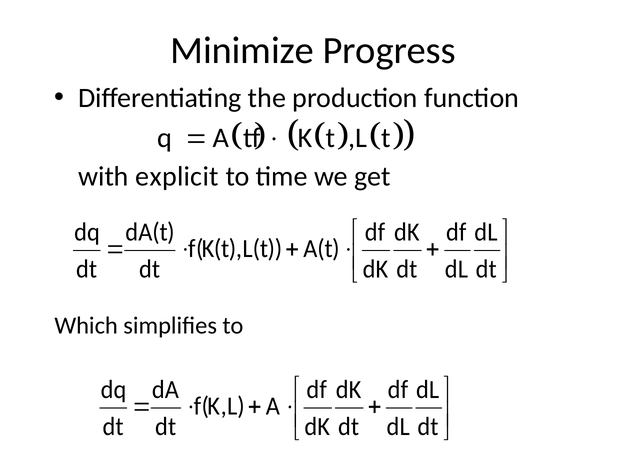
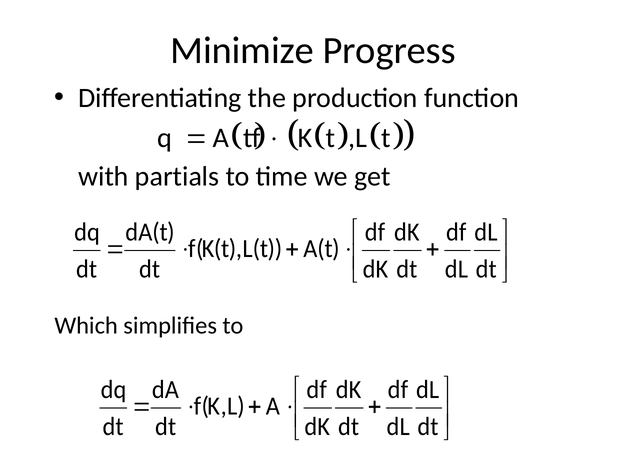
explicit: explicit -> partials
